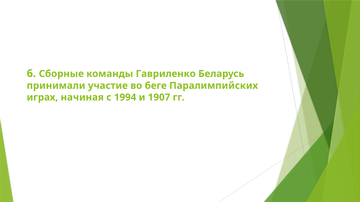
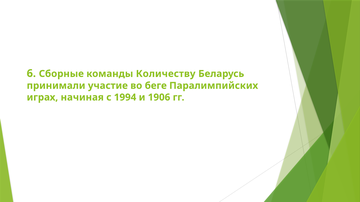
Гавриленко: Гавриленко -> Количеству
1907: 1907 -> 1906
